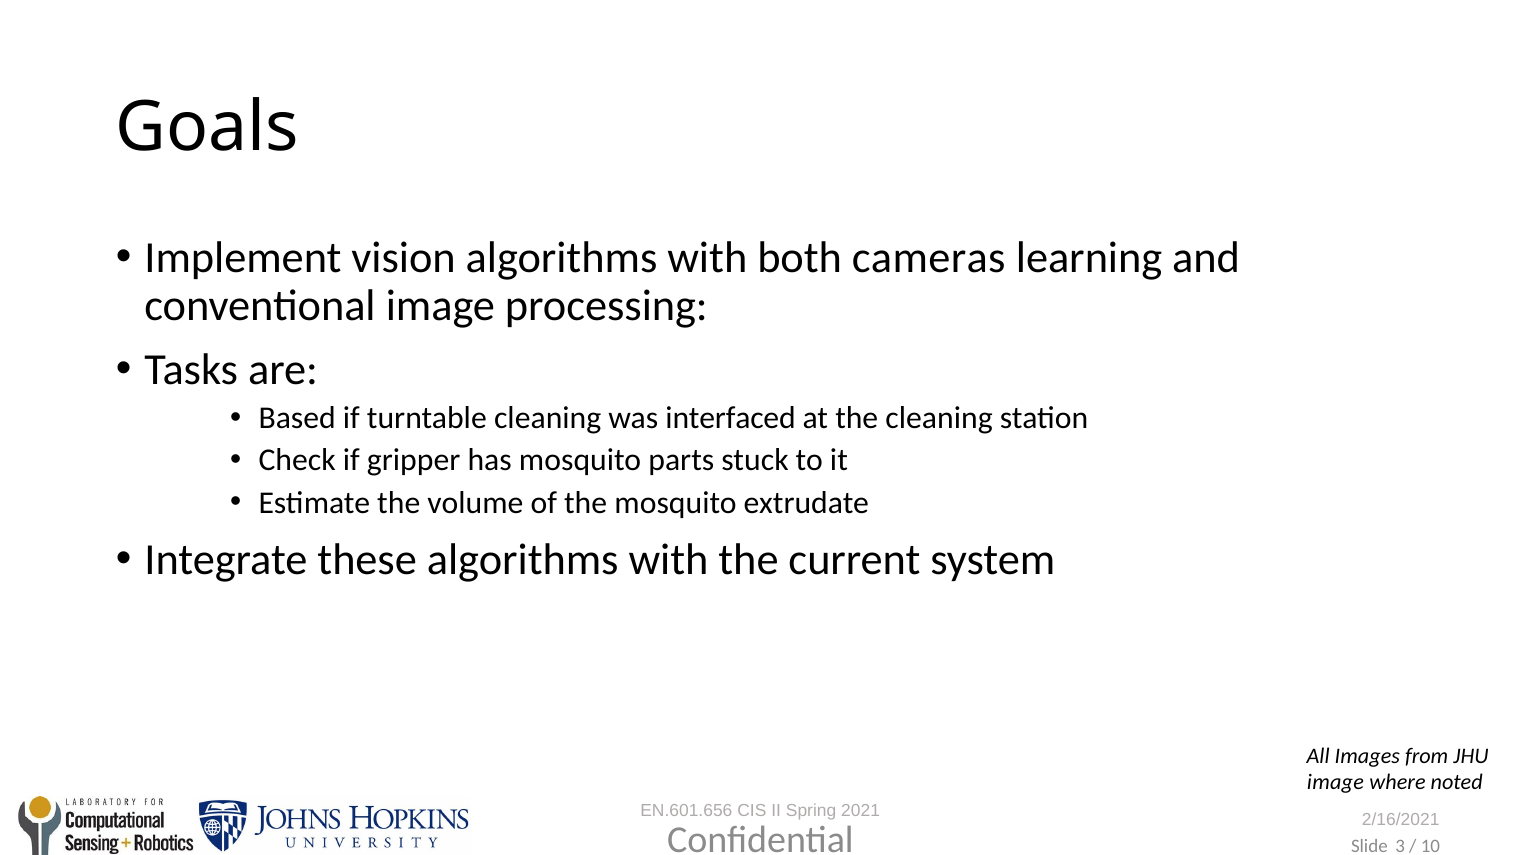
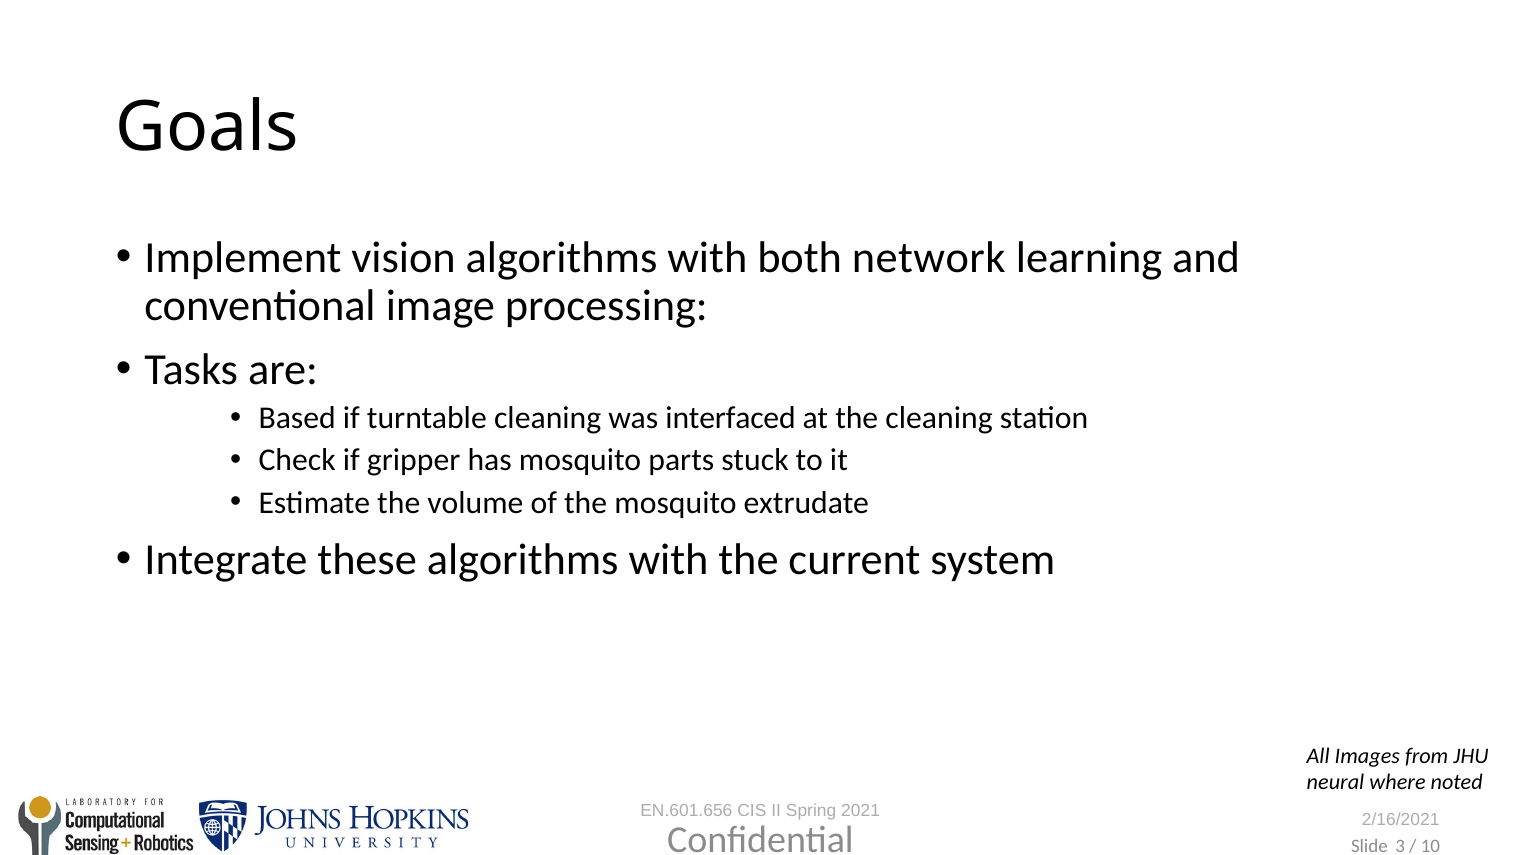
cameras: cameras -> network
image at (1335, 783): image -> neural
